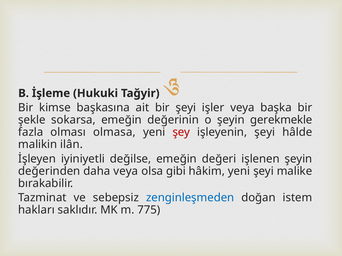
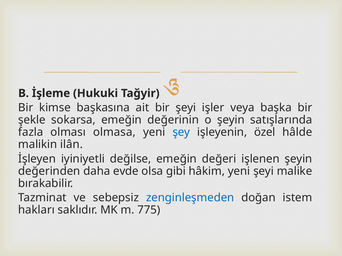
gerekmekle: gerekmekle -> satışlarında
şey colour: red -> blue
işleyenin şeyi: şeyi -> özel
daha veya: veya -> evde
